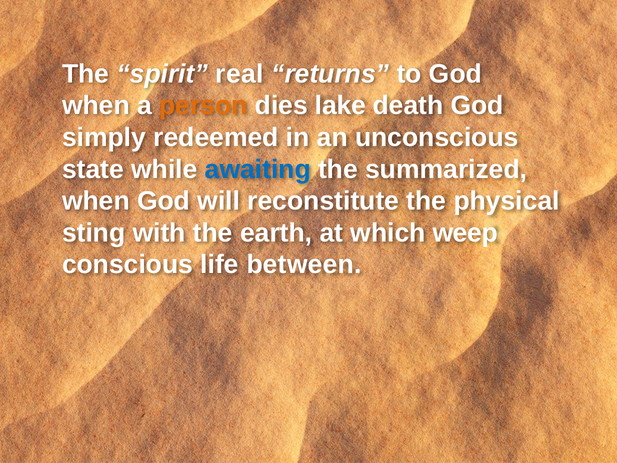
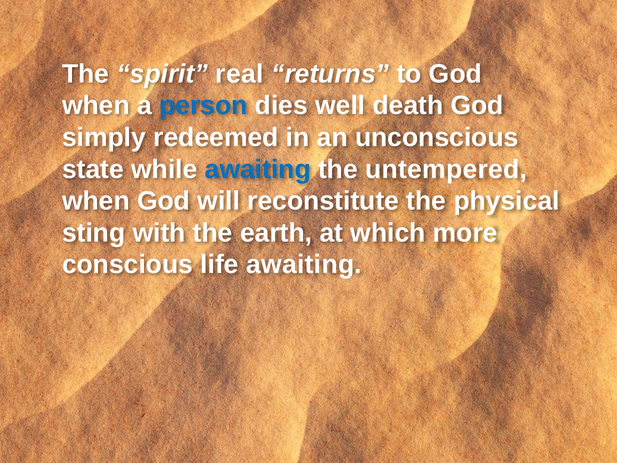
person colour: orange -> blue
lake: lake -> well
summarized: summarized -> untempered
weep: weep -> more
life between: between -> awaiting
